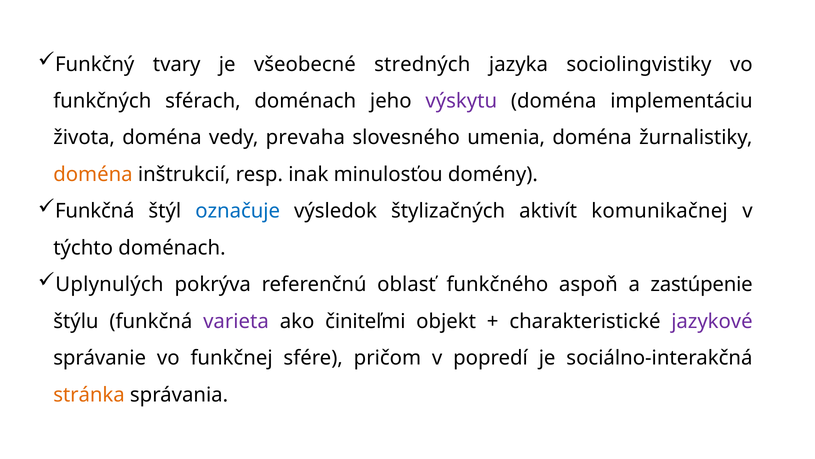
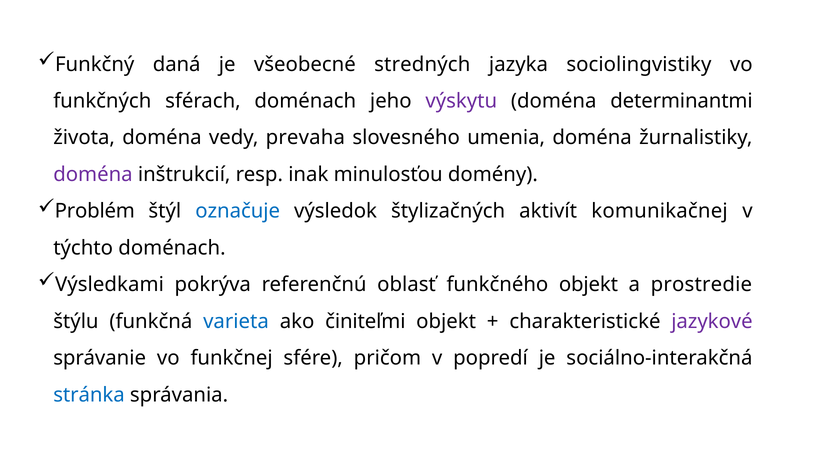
tvary: tvary -> daná
implementáciu: implementáciu -> determinantmi
doména at (93, 174) colour: orange -> purple
Funkčná at (95, 211): Funkčná -> Problém
Uplynulých: Uplynulých -> Výsledkami
funkčného aspoň: aspoň -> objekt
zastúpenie: zastúpenie -> prostredie
varieta colour: purple -> blue
stránka colour: orange -> blue
